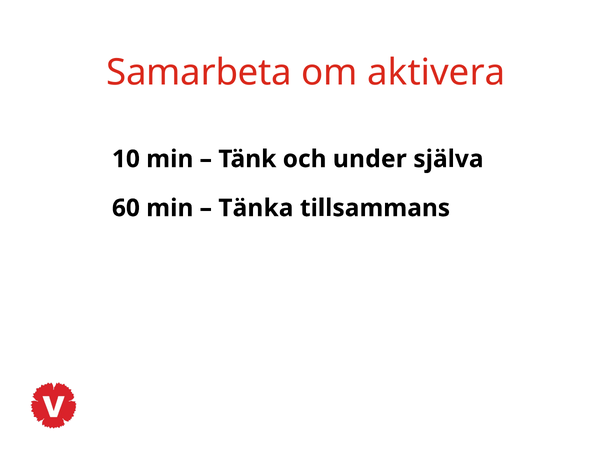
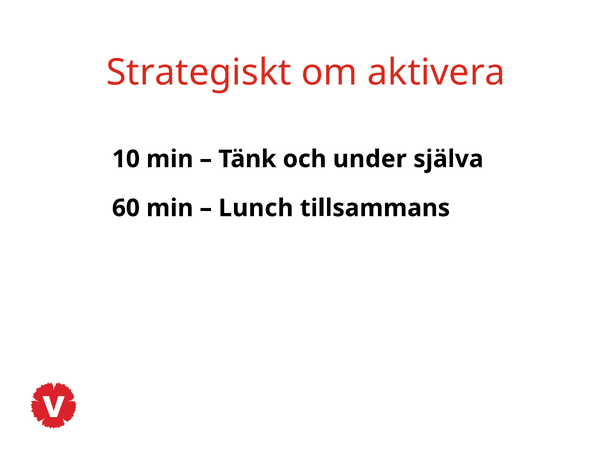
Samarbeta: Samarbeta -> Strategiskt
Tänka: Tänka -> Lunch
